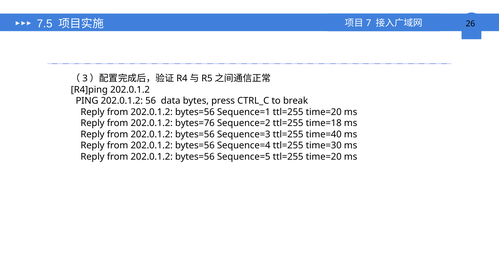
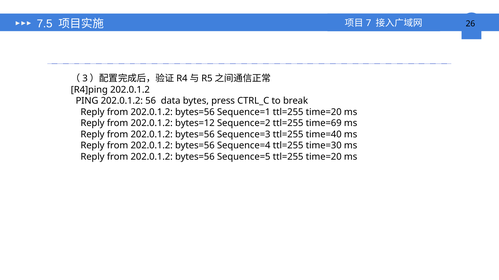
bytes=76: bytes=76 -> bytes=12
time=18: time=18 -> time=69
